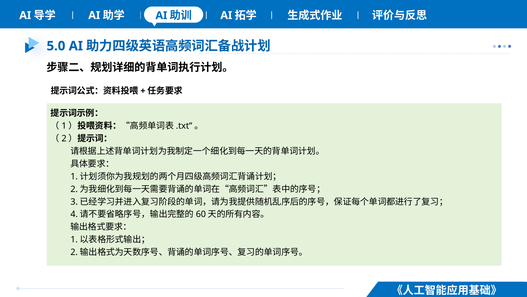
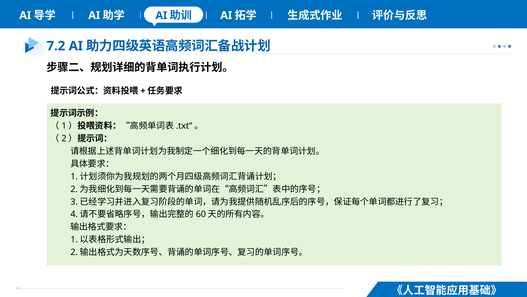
5.0: 5.0 -> 7.2
